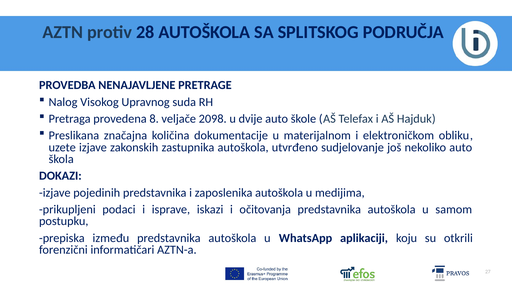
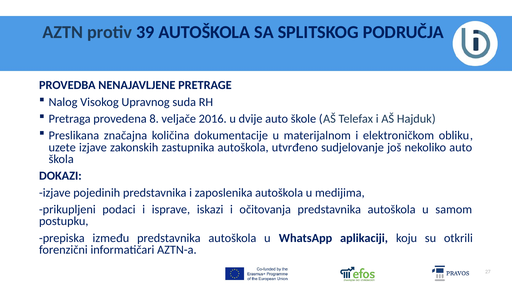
28: 28 -> 39
2098: 2098 -> 2016
